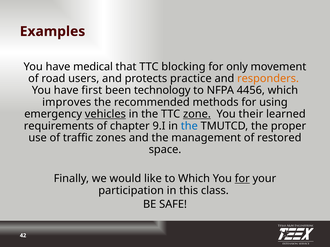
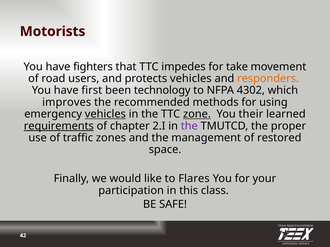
Examples: Examples -> Motorists
medical: medical -> fighters
blocking: blocking -> impedes
only: only -> take
protects practice: practice -> vehicles
4456: 4456 -> 4302
requirements underline: none -> present
9.I: 9.I -> 2.I
the at (189, 126) colour: blue -> purple
to Which: Which -> Flares
for at (242, 179) underline: present -> none
